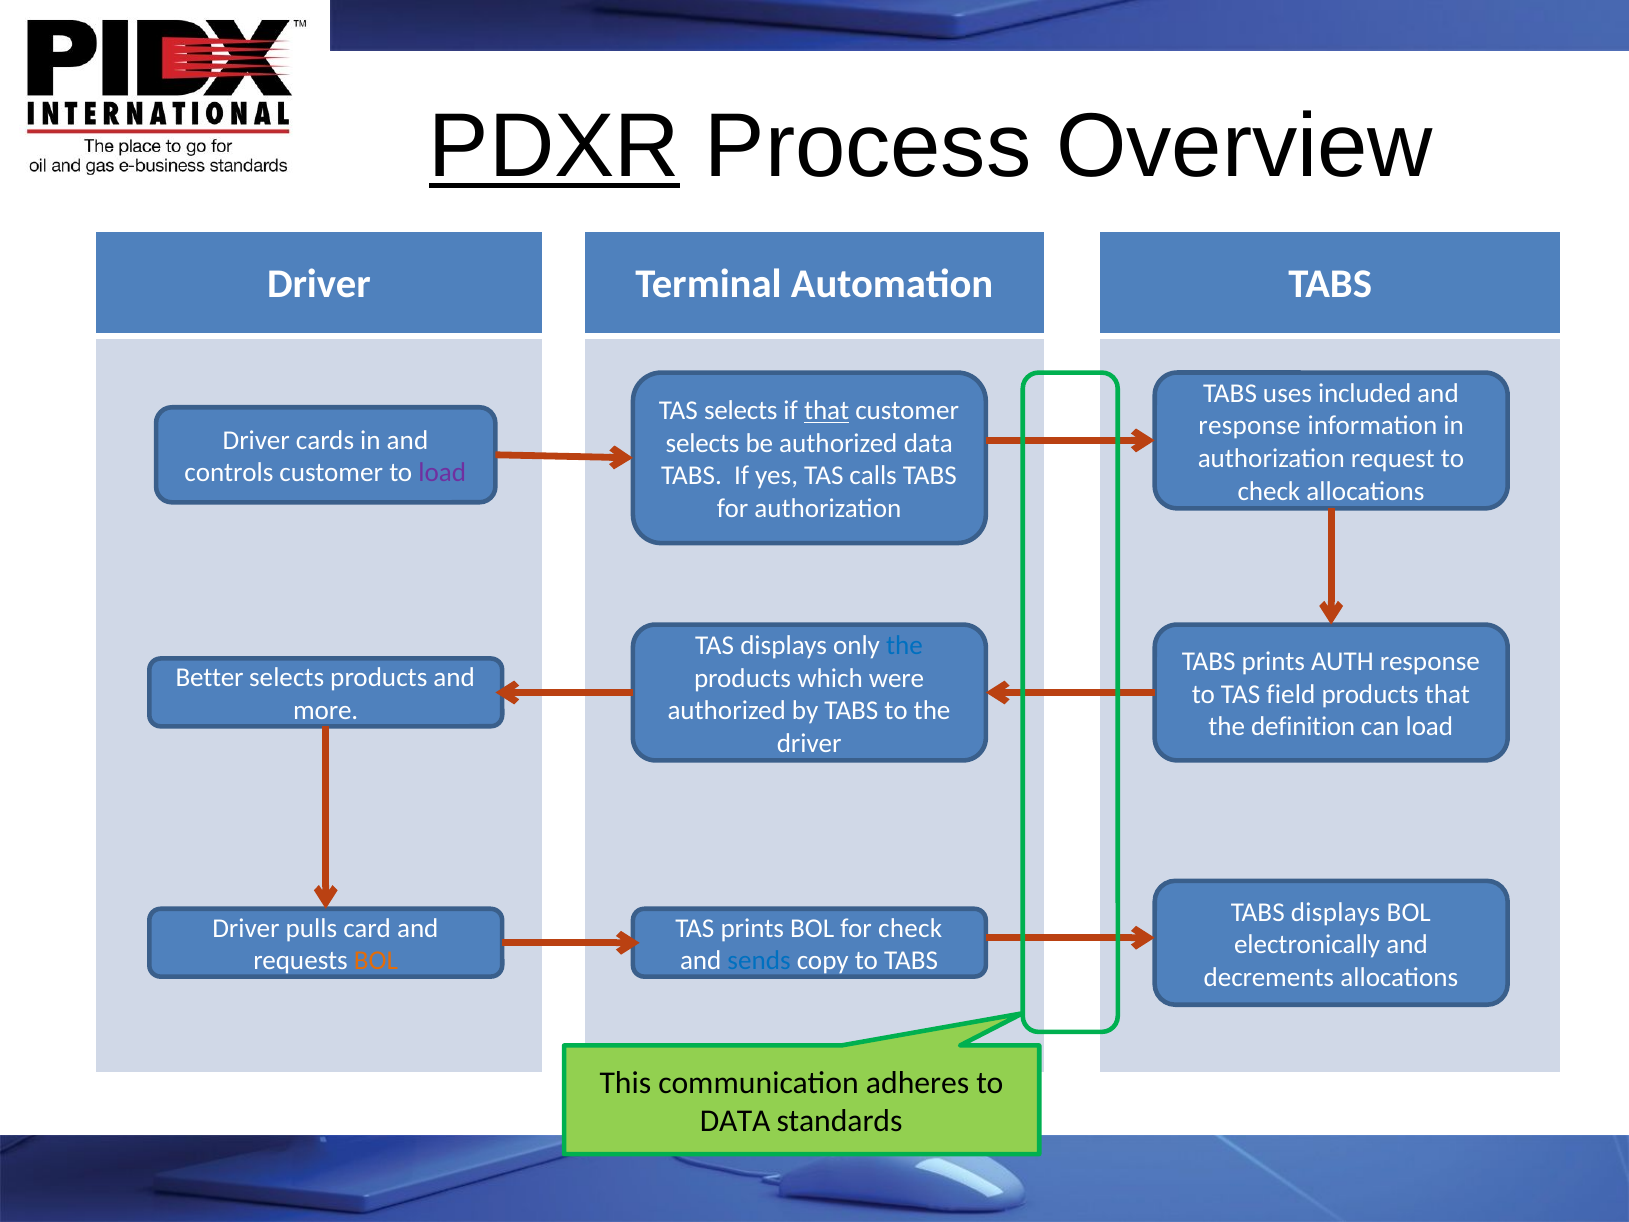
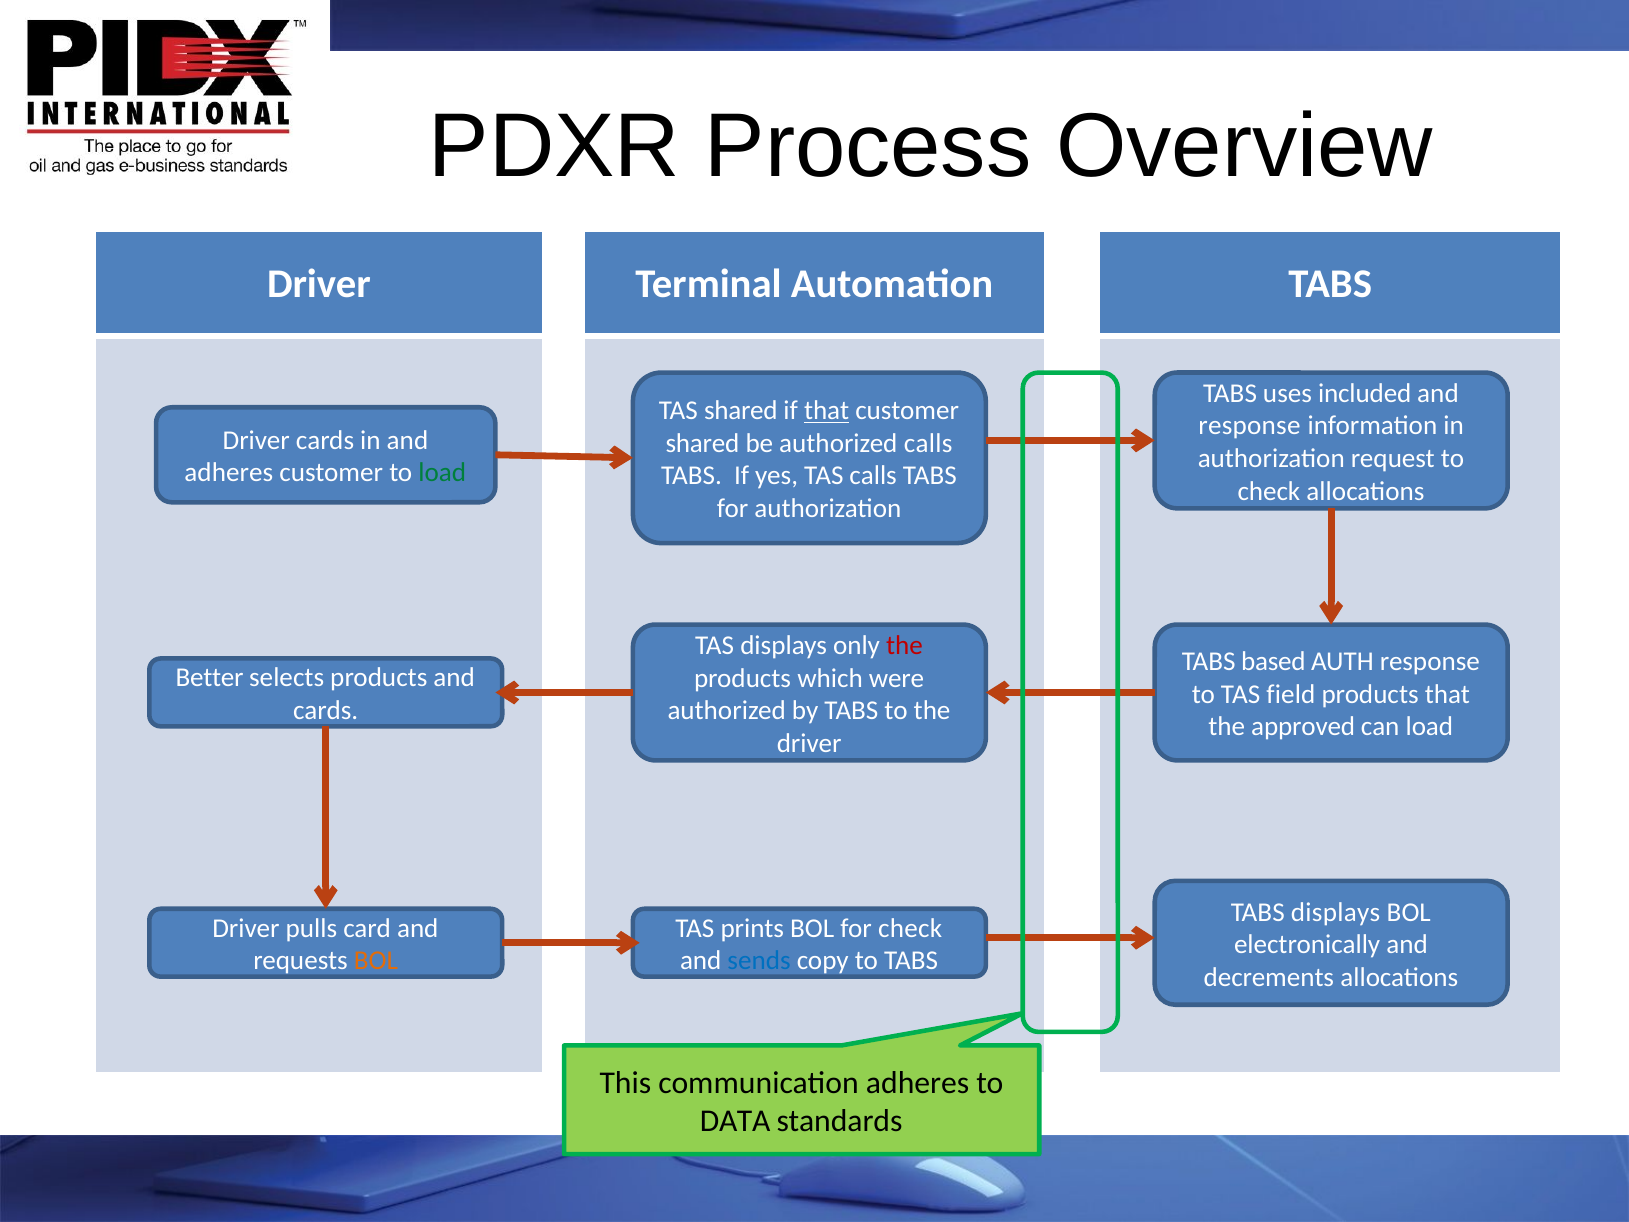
PDXR underline: present -> none
TAS selects: selects -> shared
selects at (702, 443): selects -> shared
authorized data: data -> calls
controls at (229, 473): controls -> adheres
load at (442, 473) colour: purple -> green
the at (905, 645) colour: blue -> red
TABS prints: prints -> based
more at (326, 710): more -> cards
definition: definition -> approved
